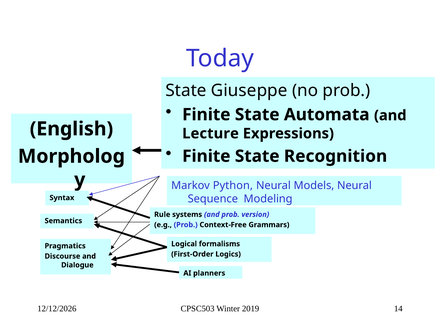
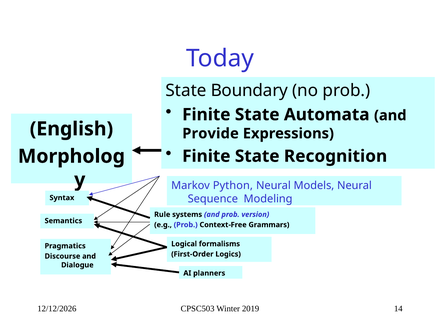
Giuseppe: Giuseppe -> Boundary
Lecture: Lecture -> Provide
